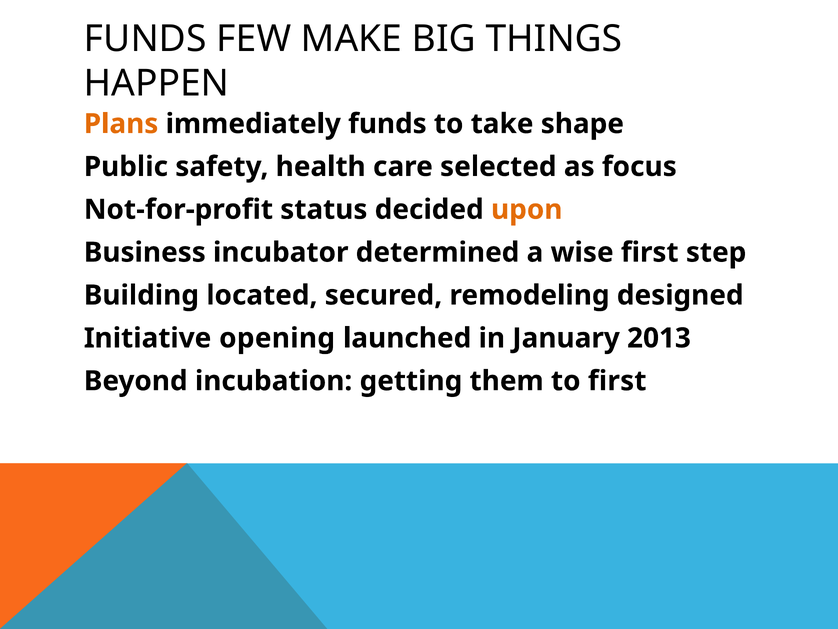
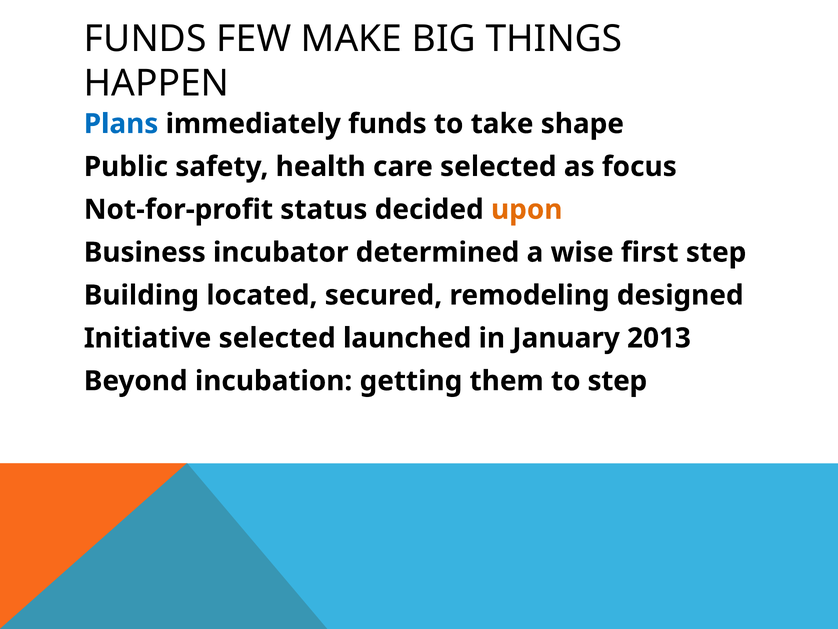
Plans colour: orange -> blue
Initiative opening: opening -> selected
to first: first -> step
